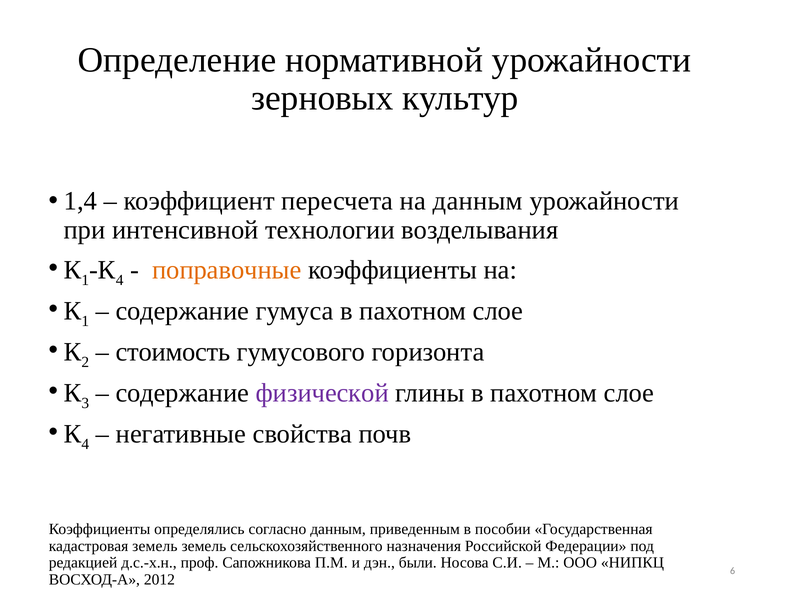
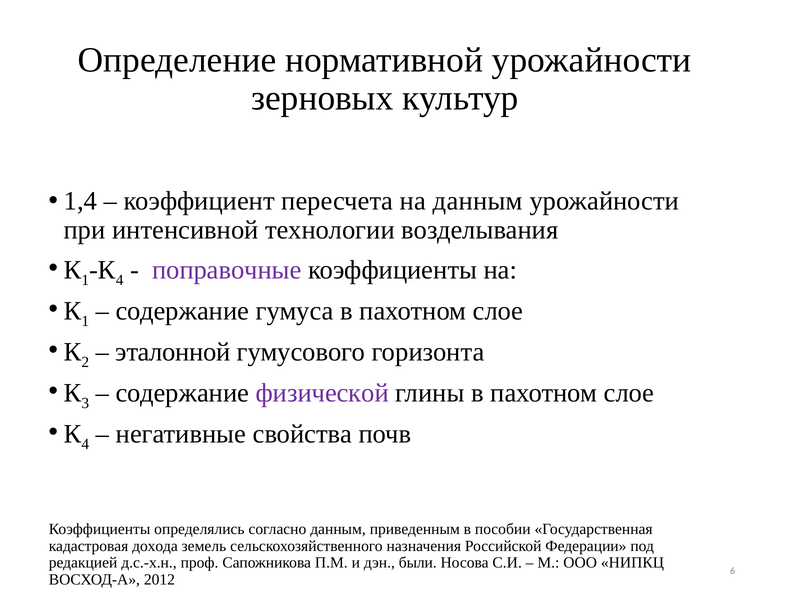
поправочные colour: orange -> purple
стоимость: стоимость -> эталонной
кадастровая земель: земель -> дохода
